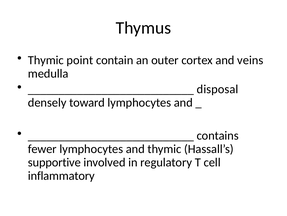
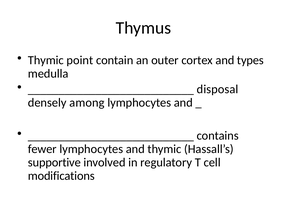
veins: veins -> types
toward: toward -> among
inflammatory: inflammatory -> modifications
